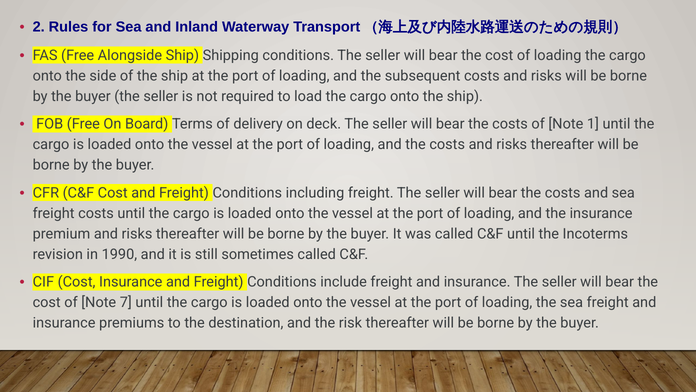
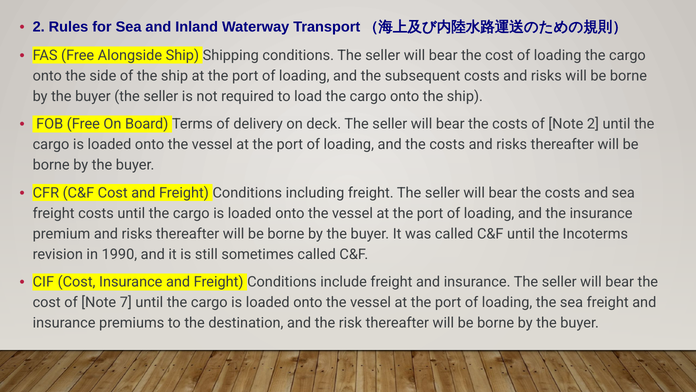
Note 1: 1 -> 2
